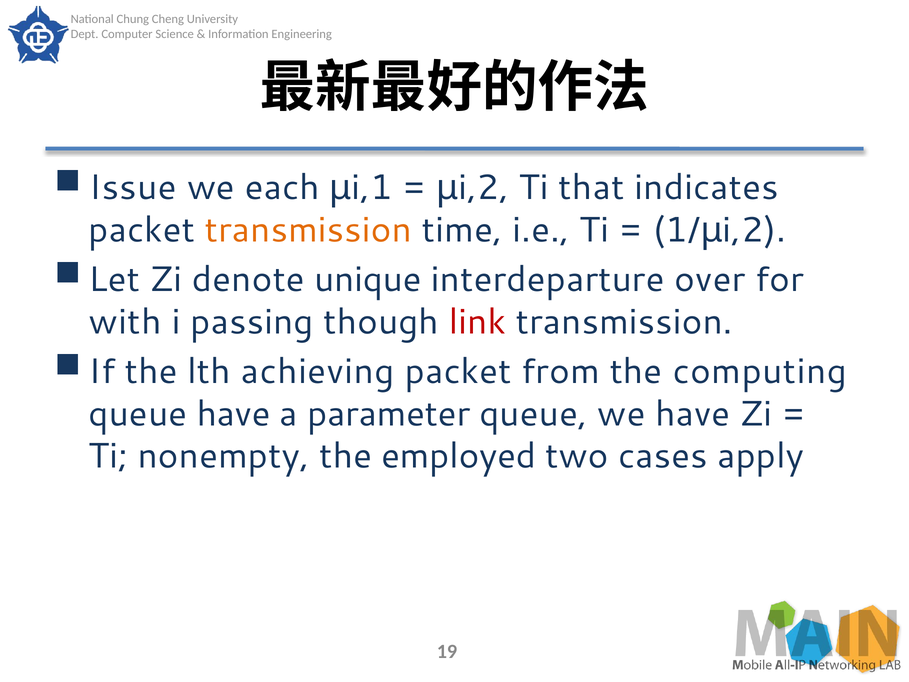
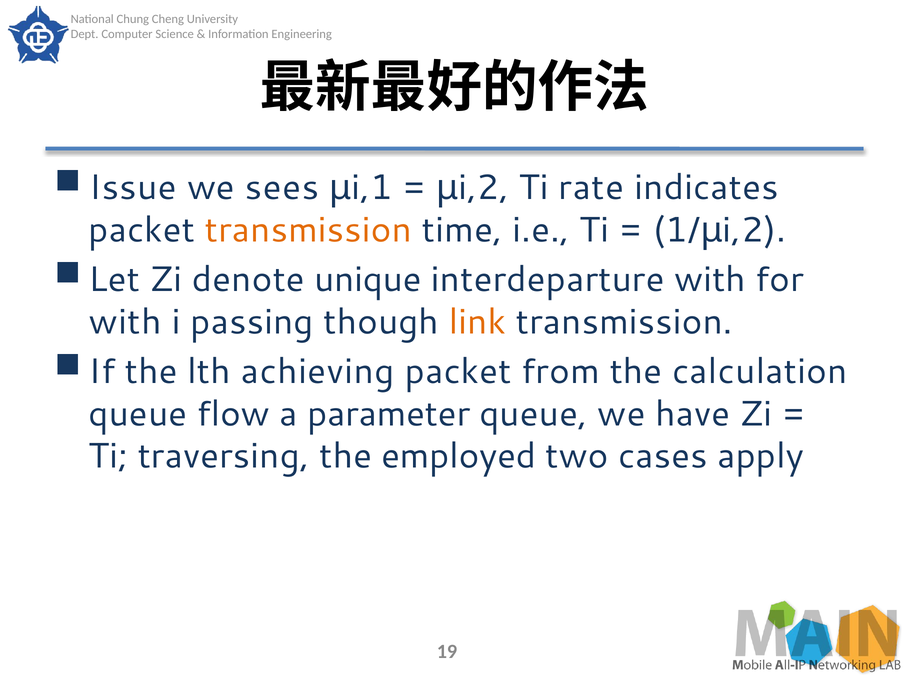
each: each -> sees
that: that -> rate
interdeparture over: over -> with
link colour: red -> orange
computing: computing -> calculation
queue have: have -> flow
nonempty: nonempty -> traversing
